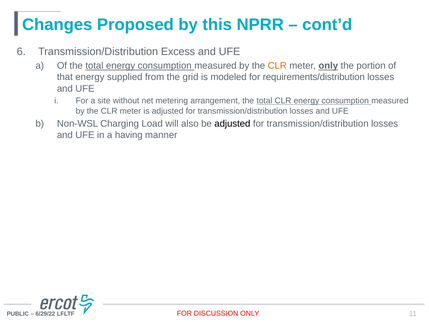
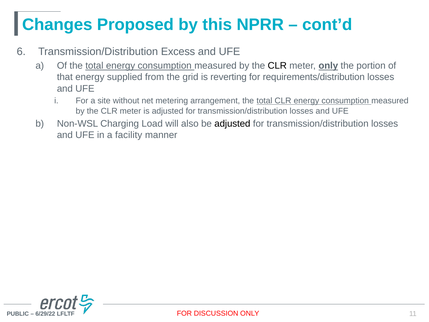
CLR at (277, 66) colour: orange -> black
modeled: modeled -> reverting
having: having -> facility
